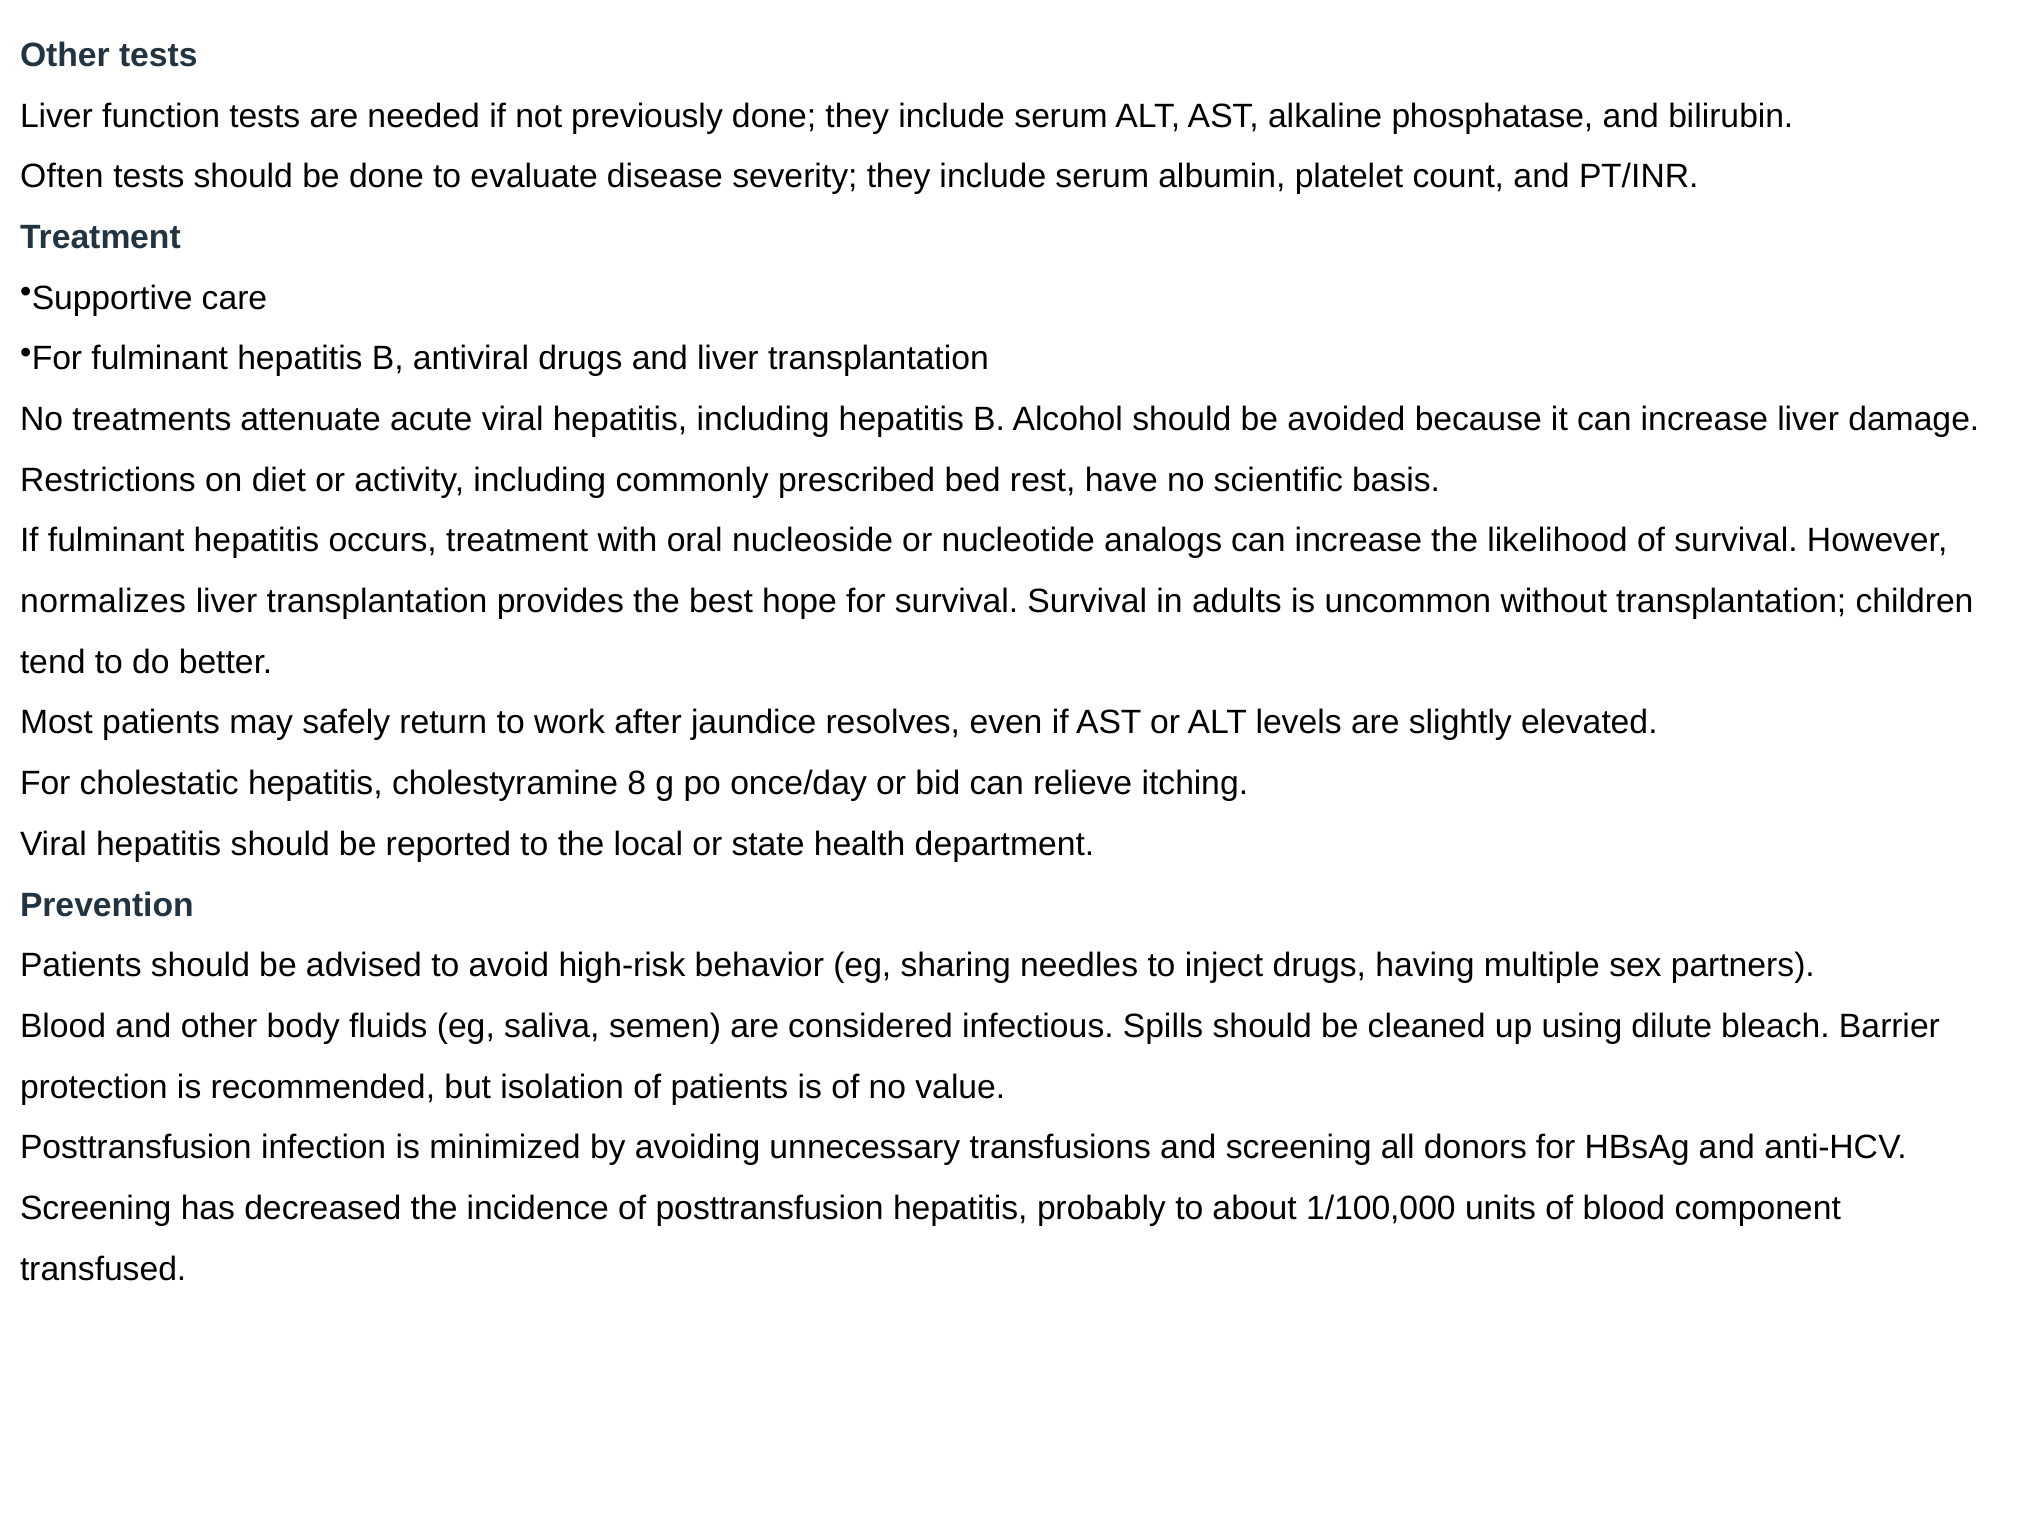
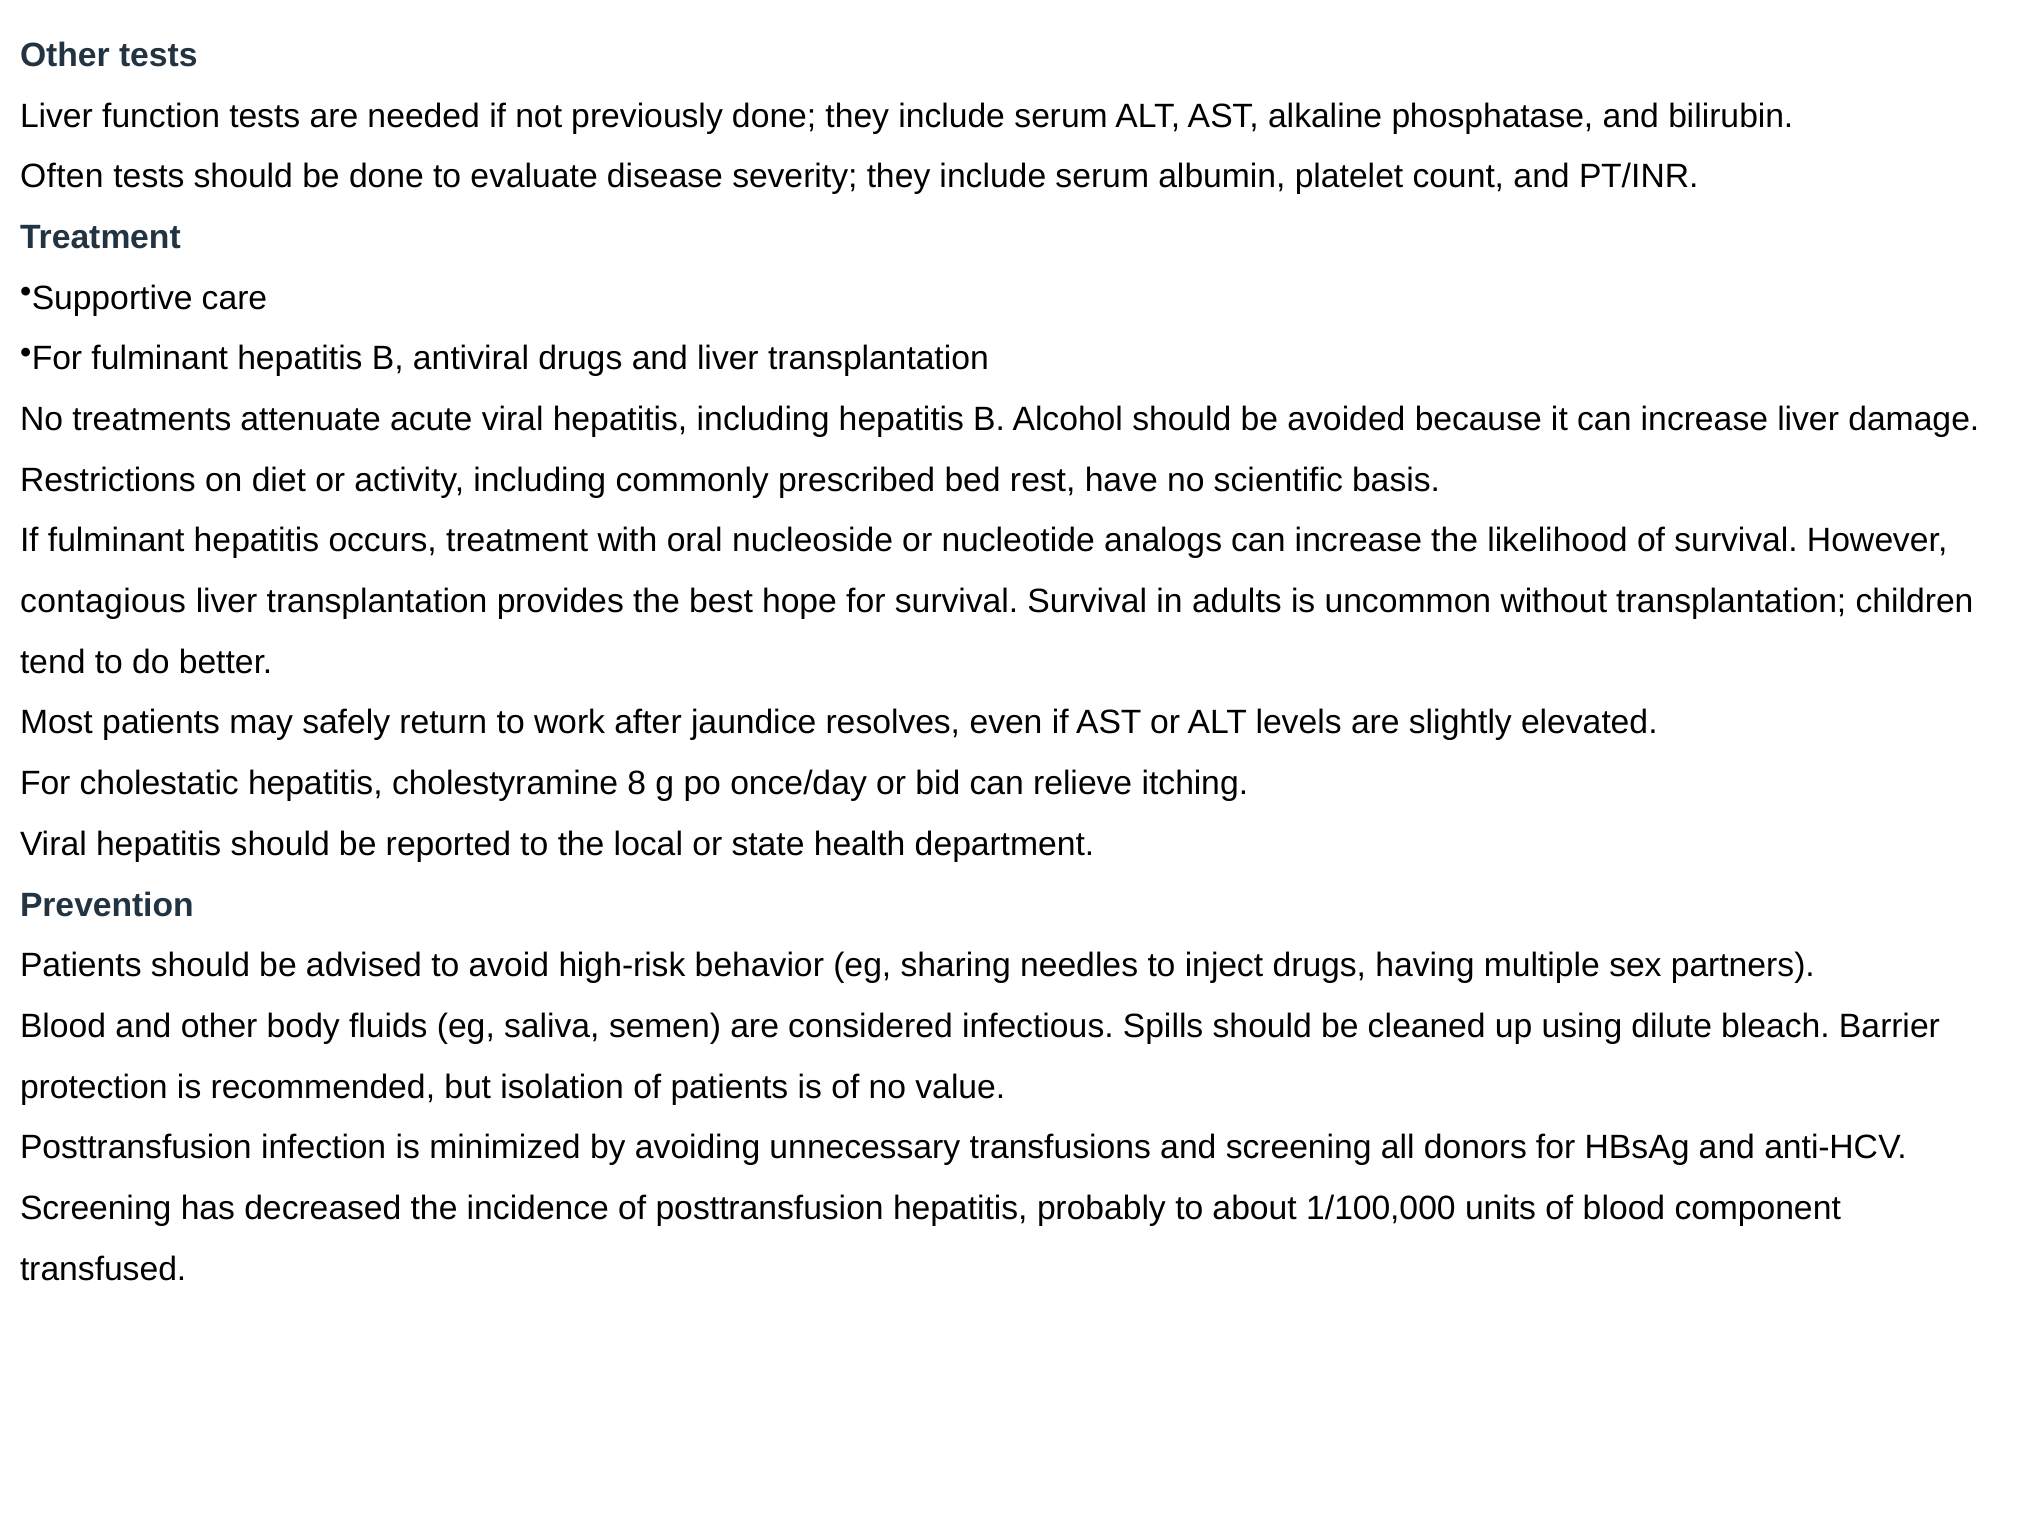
normalizes: normalizes -> contagious
